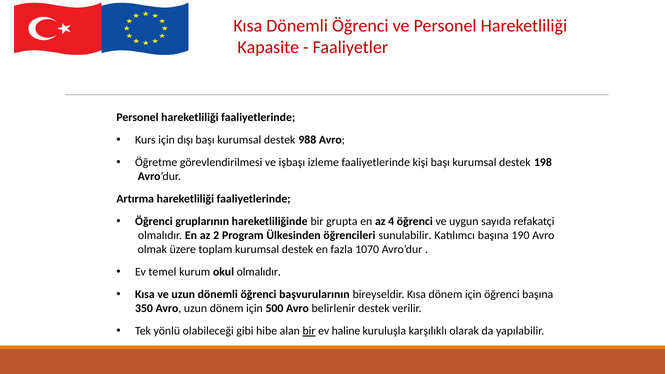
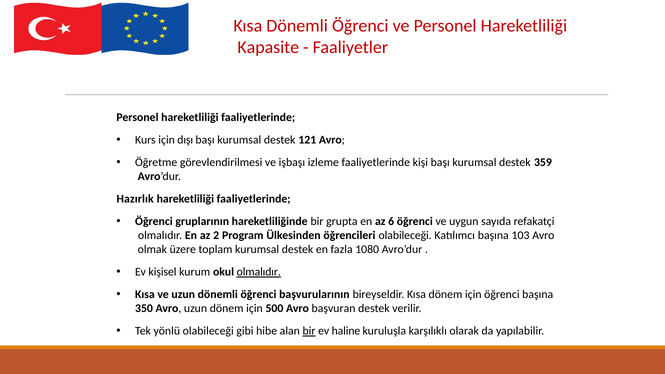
988: 988 -> 121
198: 198 -> 359
Artırma: Artırma -> Hazırlık
4: 4 -> 6
öğrencileri sunulabilir: sunulabilir -> olabileceği
190: 190 -> 103
1070: 1070 -> 1080
temel: temel -> kişisel
olmalıdır at (259, 272) underline: none -> present
belirlenir: belirlenir -> başvuran
